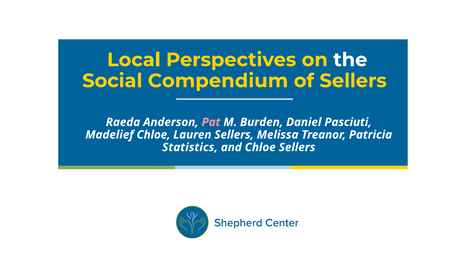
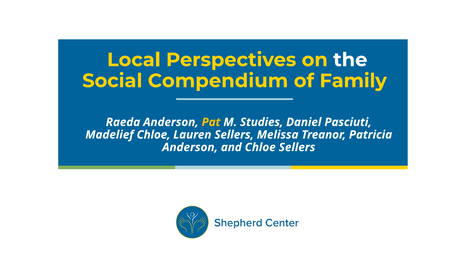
of Sellers: Sellers -> Family
Pat colour: pink -> yellow
Burden: Burden -> Studies
Statistics at (190, 147): Statistics -> Anderson
